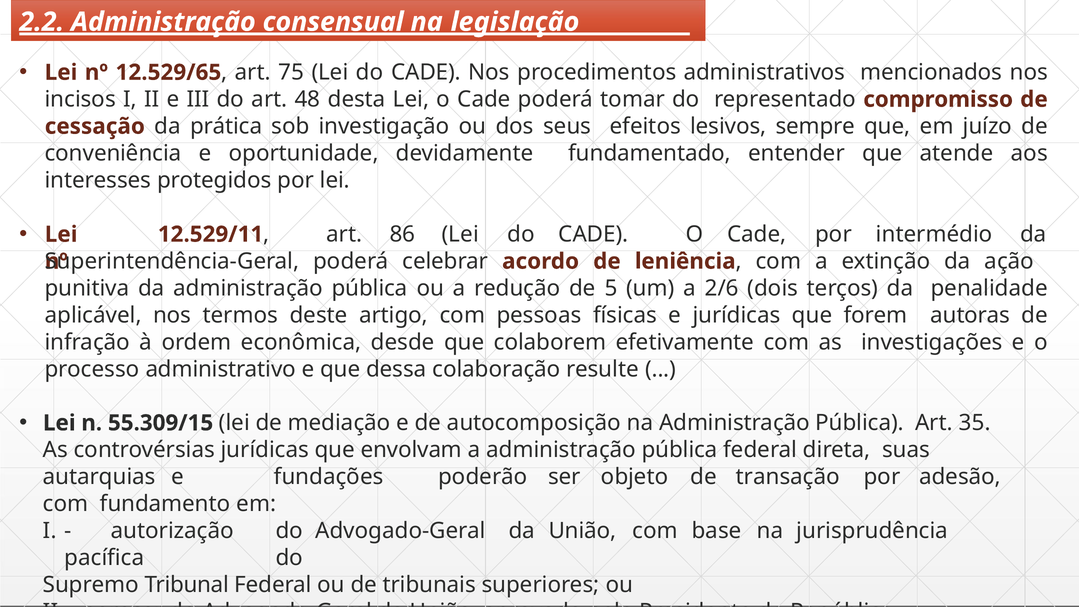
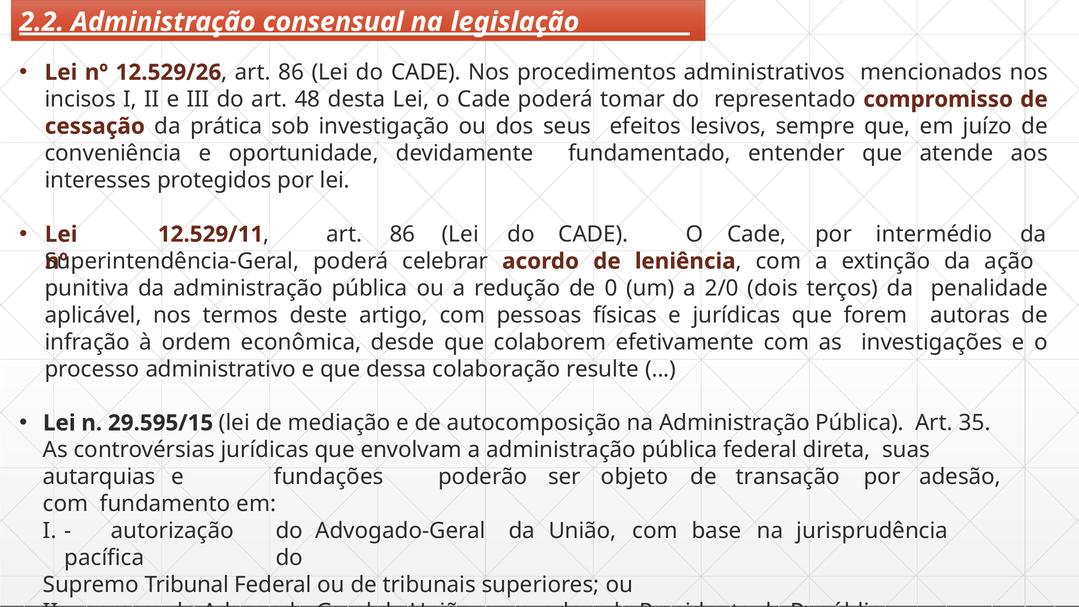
12.529/65: 12.529/65 -> 12.529/26
75 at (291, 72): 75 -> 86
5: 5 -> 0
2/6: 2/6 -> 2/0
55.309/15: 55.309/15 -> 29.595/15
